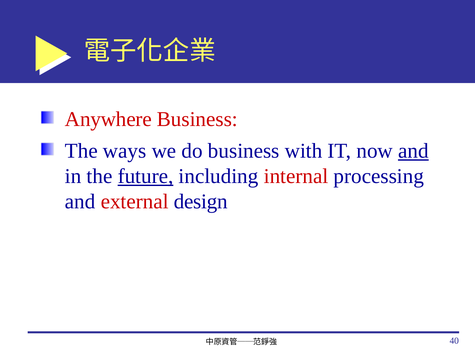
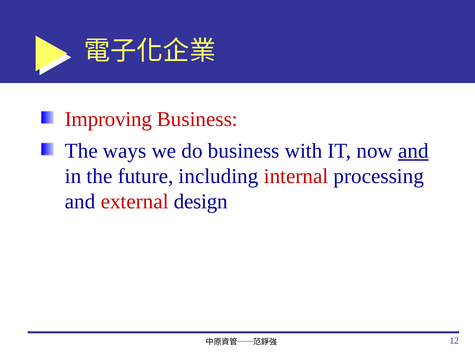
Anywhere: Anywhere -> Improving
future underline: present -> none
40: 40 -> 12
